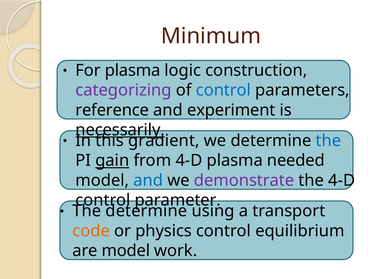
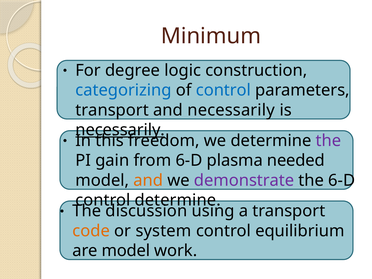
For plasma: plasma -> degree
categorizing colour: purple -> blue
reference at (112, 110): reference -> transport
and experiment: experiment -> necessarily
gradient: gradient -> freedom
the at (329, 141) colour: blue -> purple
gain underline: present -> none
from 4-D: 4-D -> 6-D
and at (148, 180) colour: blue -> orange
the 4-D: 4-D -> 6-D
control parameter: parameter -> determine
The determine: determine -> discussion
physics: physics -> system
